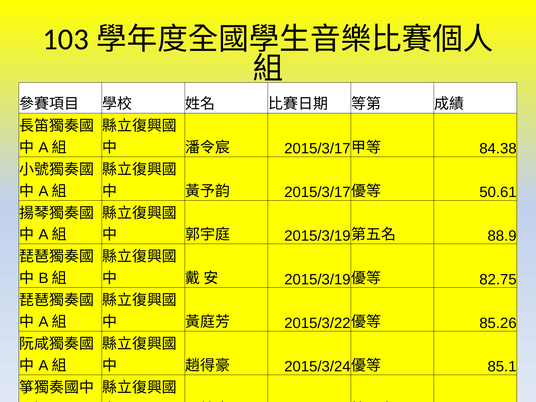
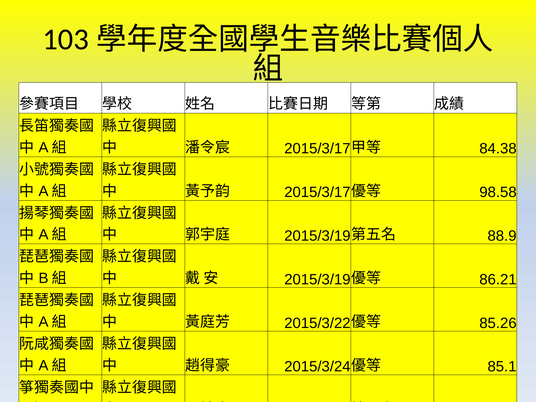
50.61: 50.61 -> 98.58
82.75: 82.75 -> 86.21
